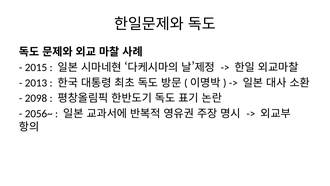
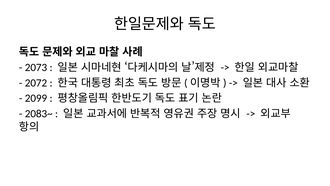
2015: 2015 -> 2073
2013: 2013 -> 2072
2098: 2098 -> 2099
2056~: 2056~ -> 2083~
